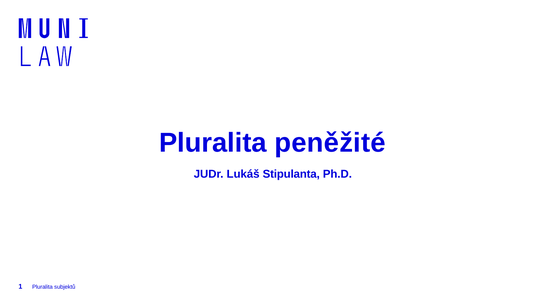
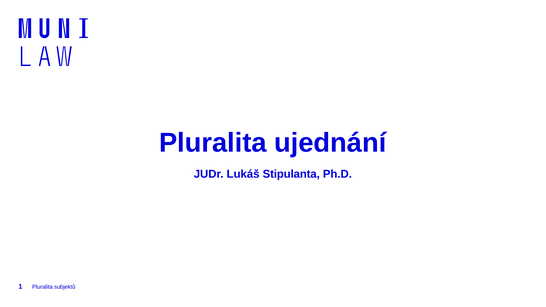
peněžité: peněžité -> ujednání
